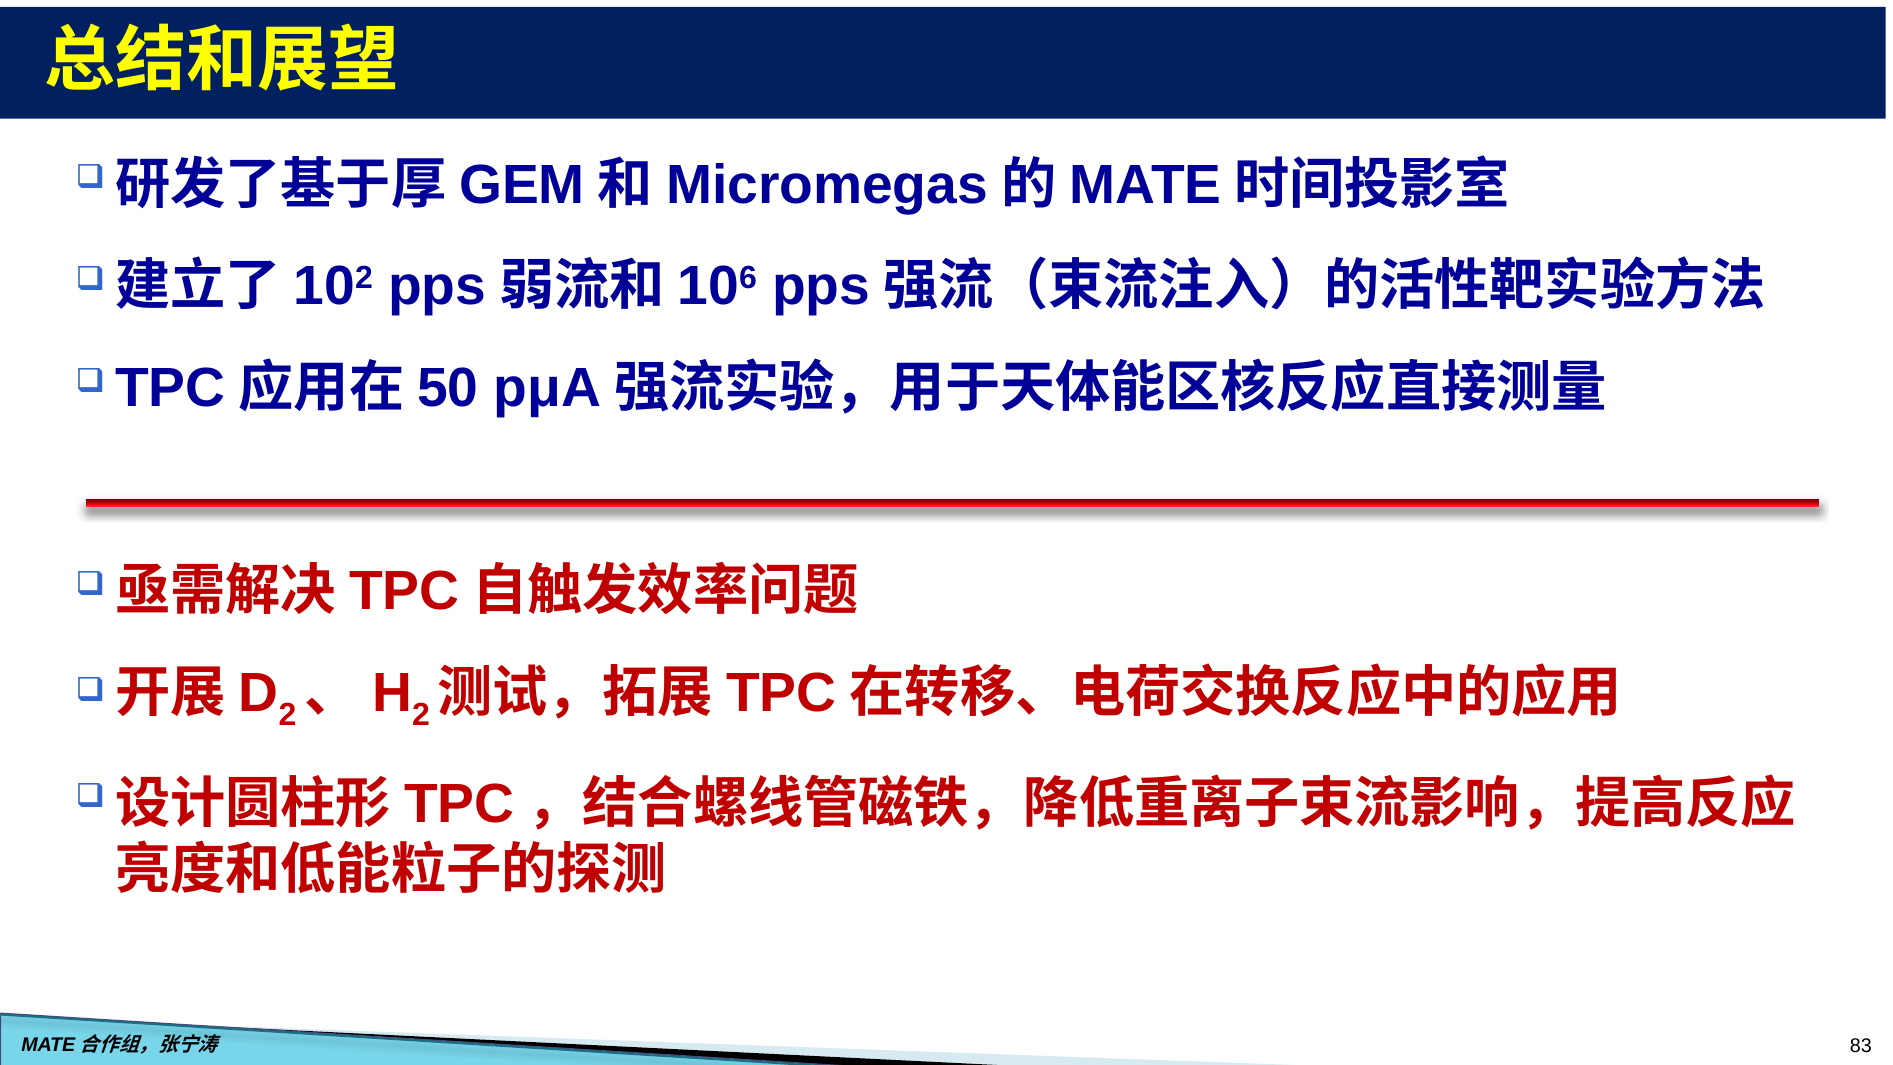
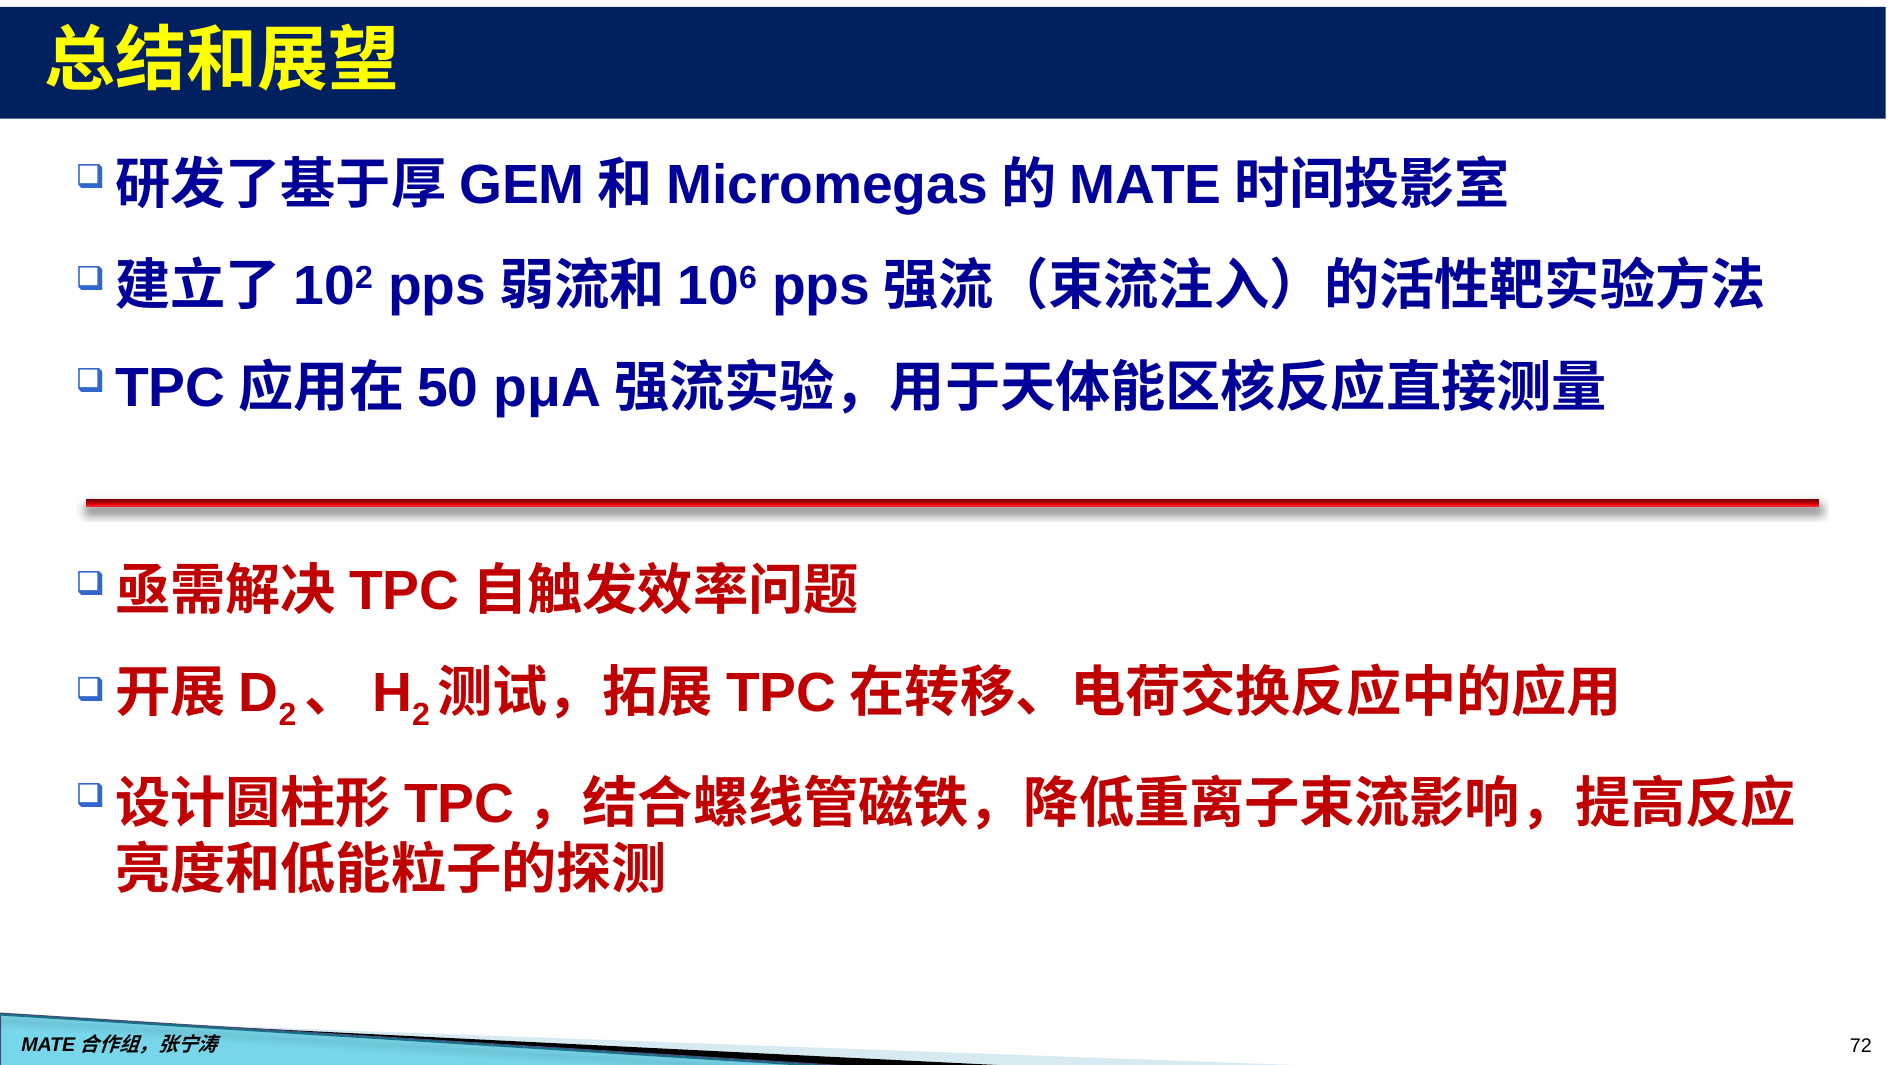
83: 83 -> 72
